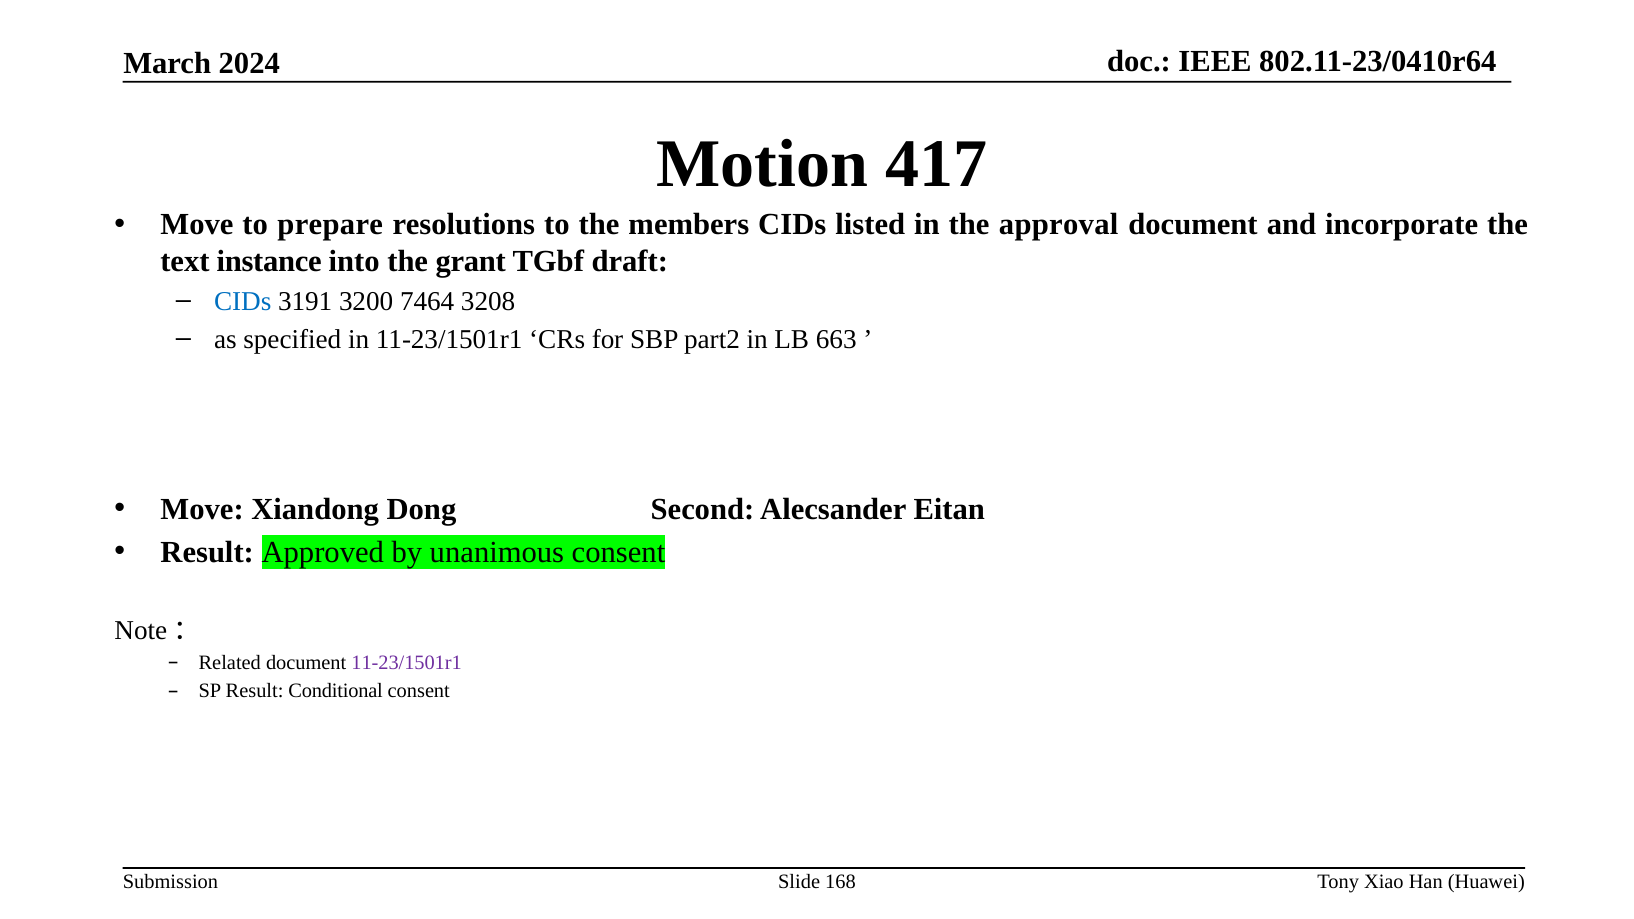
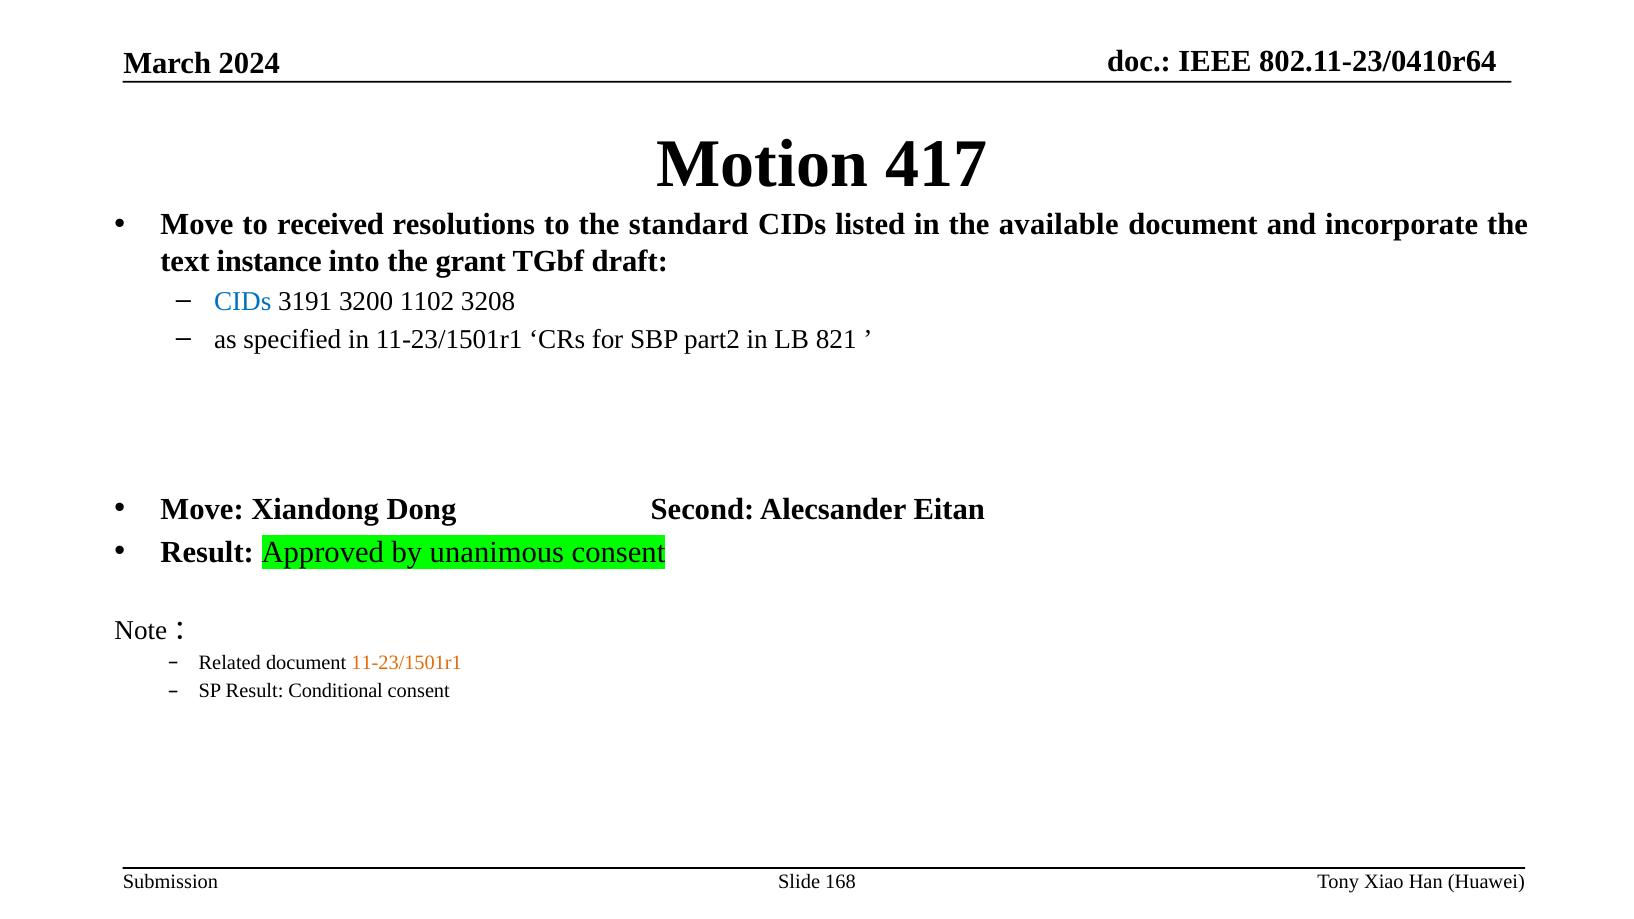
prepare: prepare -> received
members: members -> standard
approval: approval -> available
7464: 7464 -> 1102
663: 663 -> 821
11-23/1501r1 at (407, 663) colour: purple -> orange
